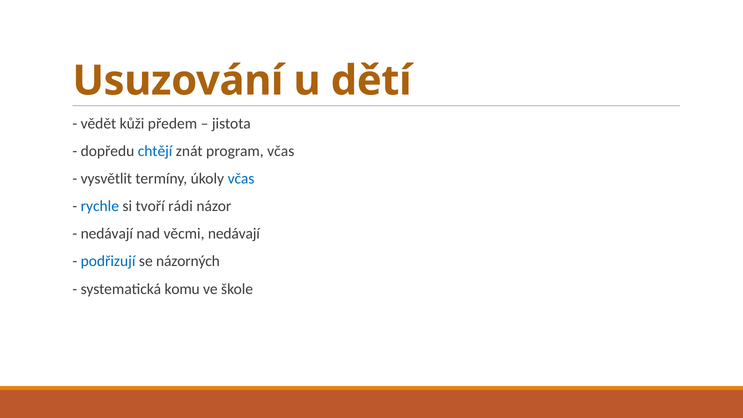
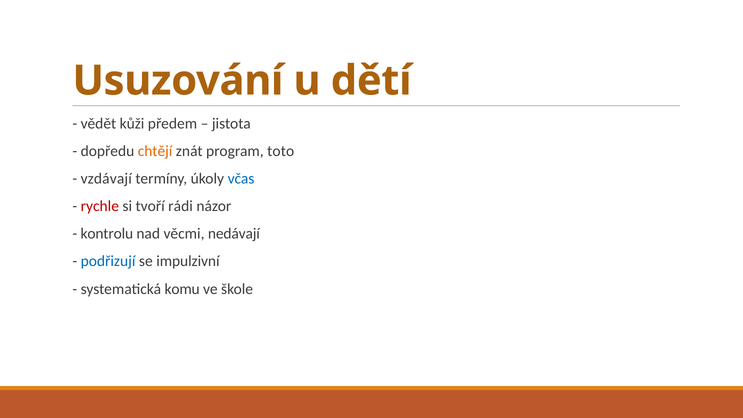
chtějí colour: blue -> orange
program včas: včas -> toto
vysvětlit: vysvětlit -> vzdávají
rychle colour: blue -> red
nedávají at (107, 234): nedávají -> kontrolu
názorných: názorných -> impulzivní
